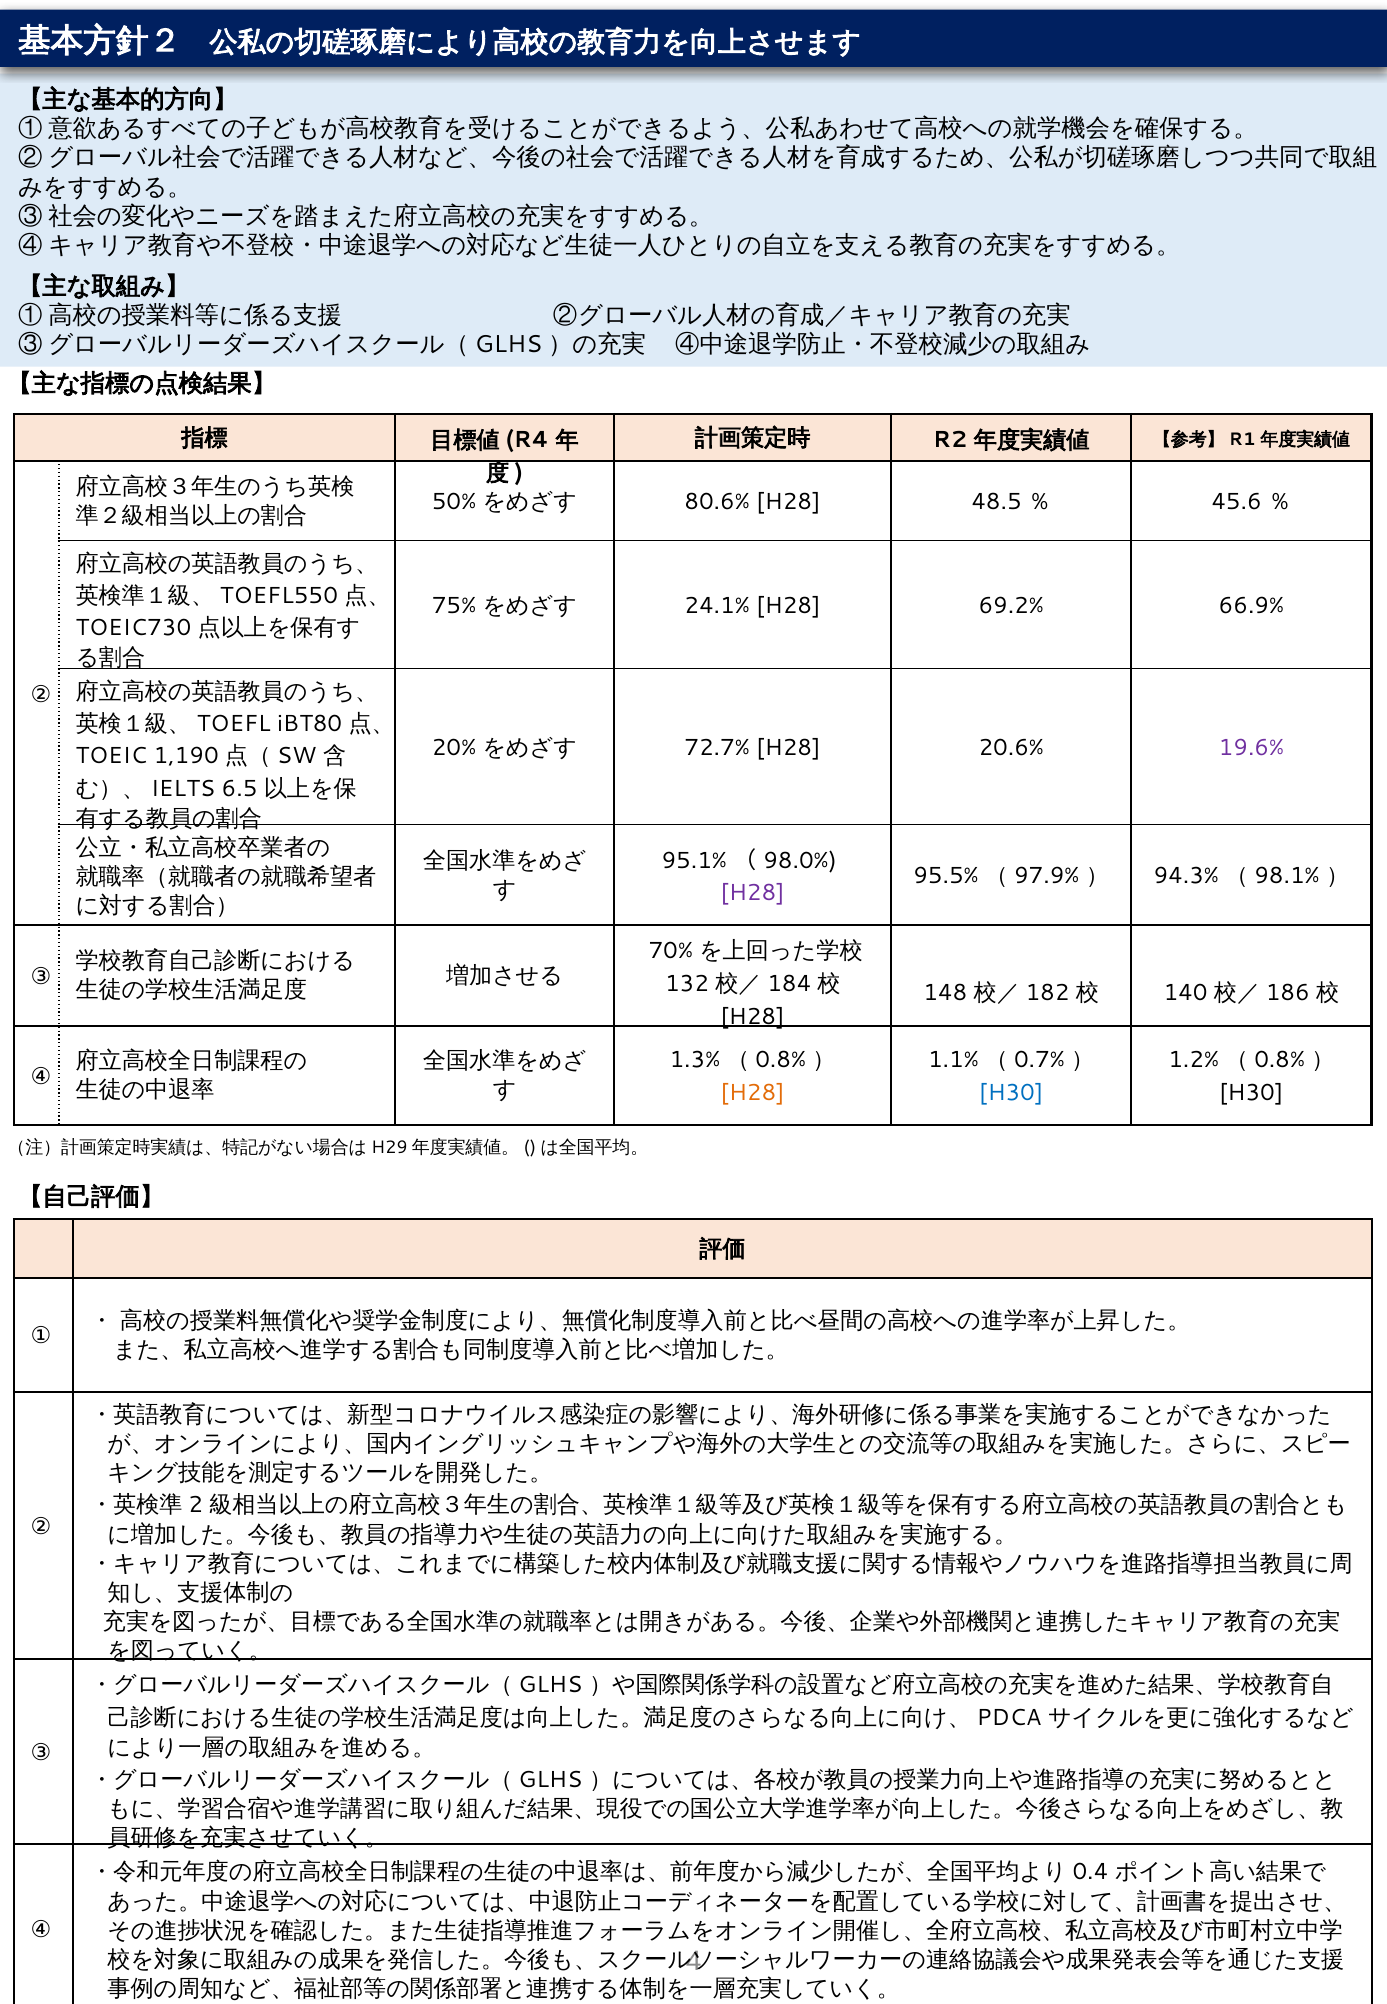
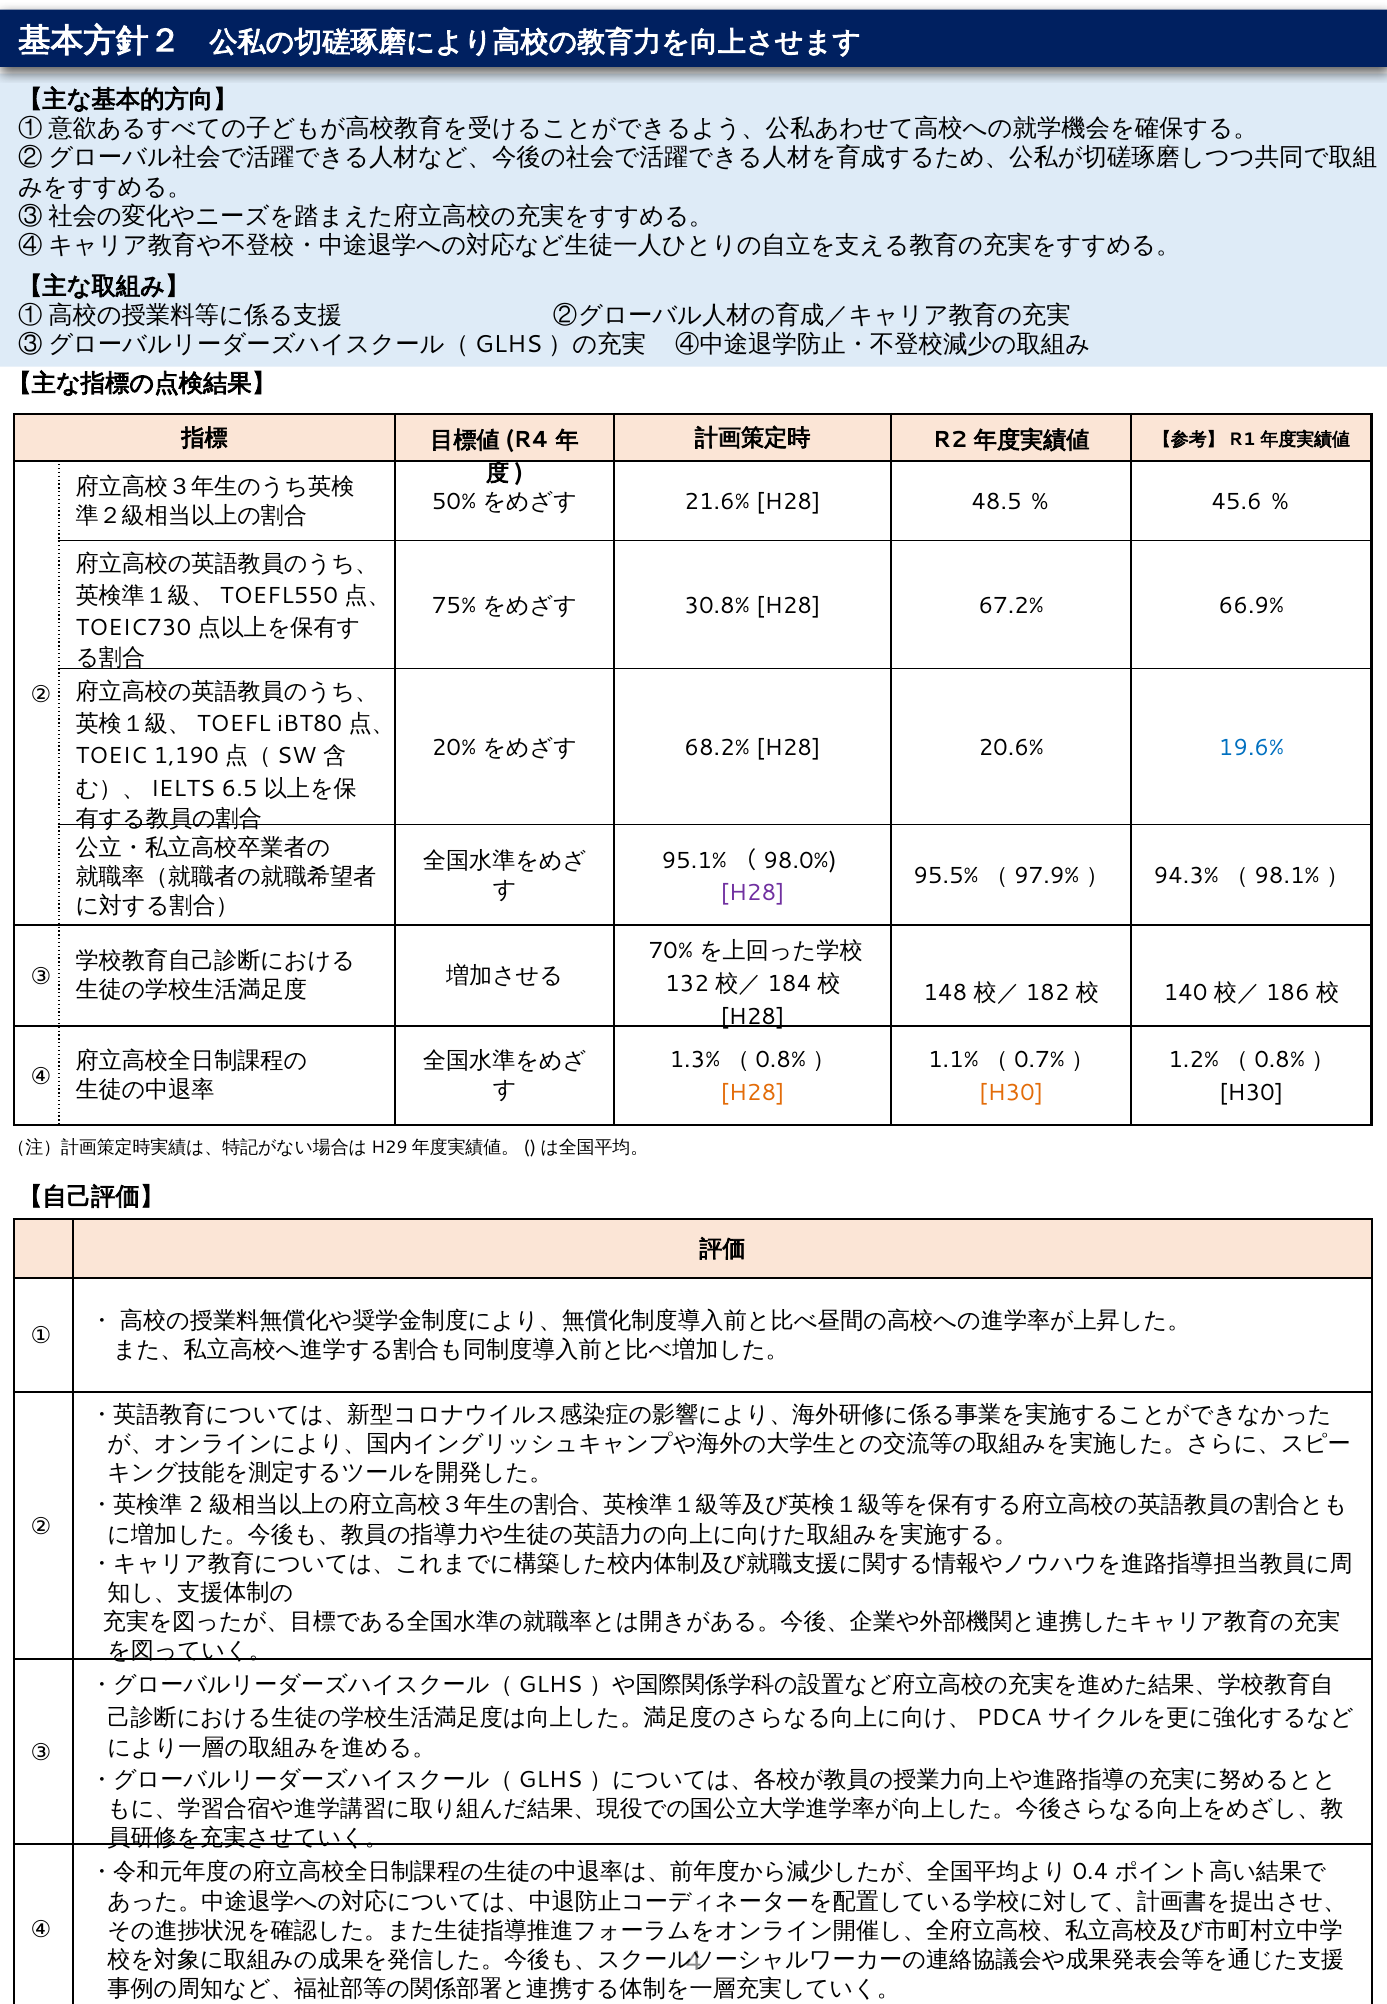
80.6%: 80.6% -> 21.6%
24.1%: 24.1% -> 30.8%
69.2%: 69.2% -> 67.2%
72.7%: 72.7% -> 68.2%
19.6% colour: purple -> blue
H30 at (1011, 1093) colour: blue -> orange
